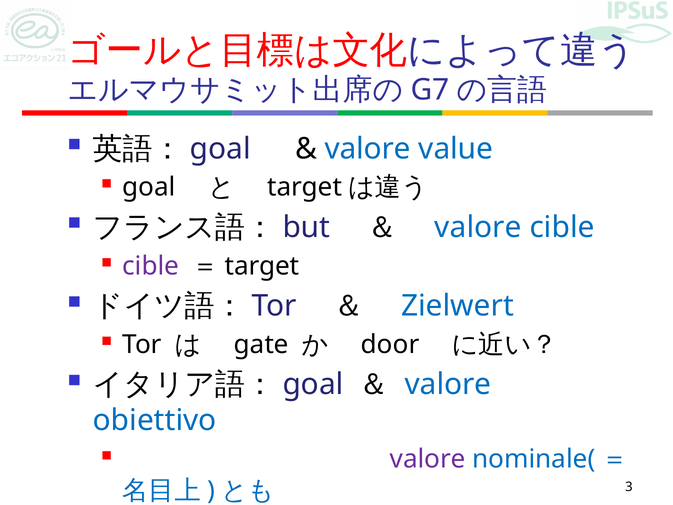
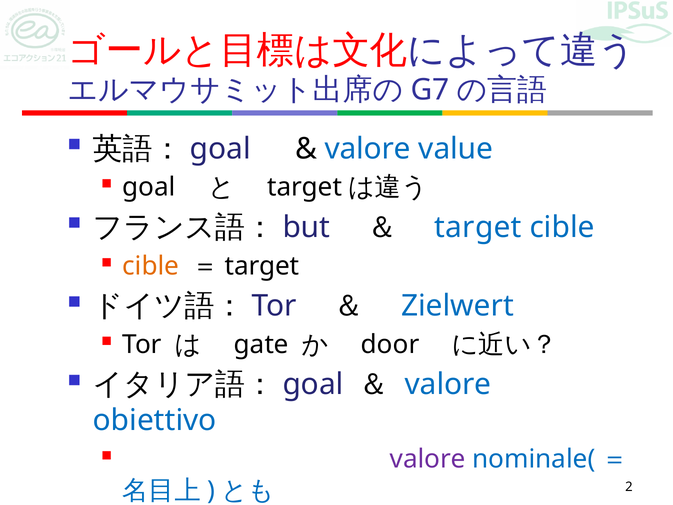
valore at (478, 227): valore -> target
cible at (151, 266) colour: purple -> orange
3: 3 -> 2
